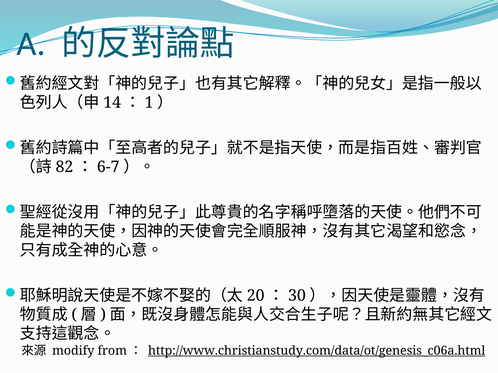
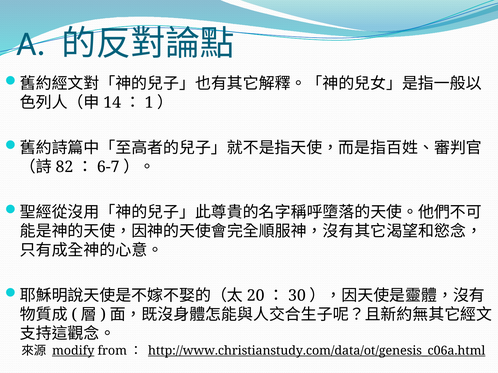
modify underline: none -> present
